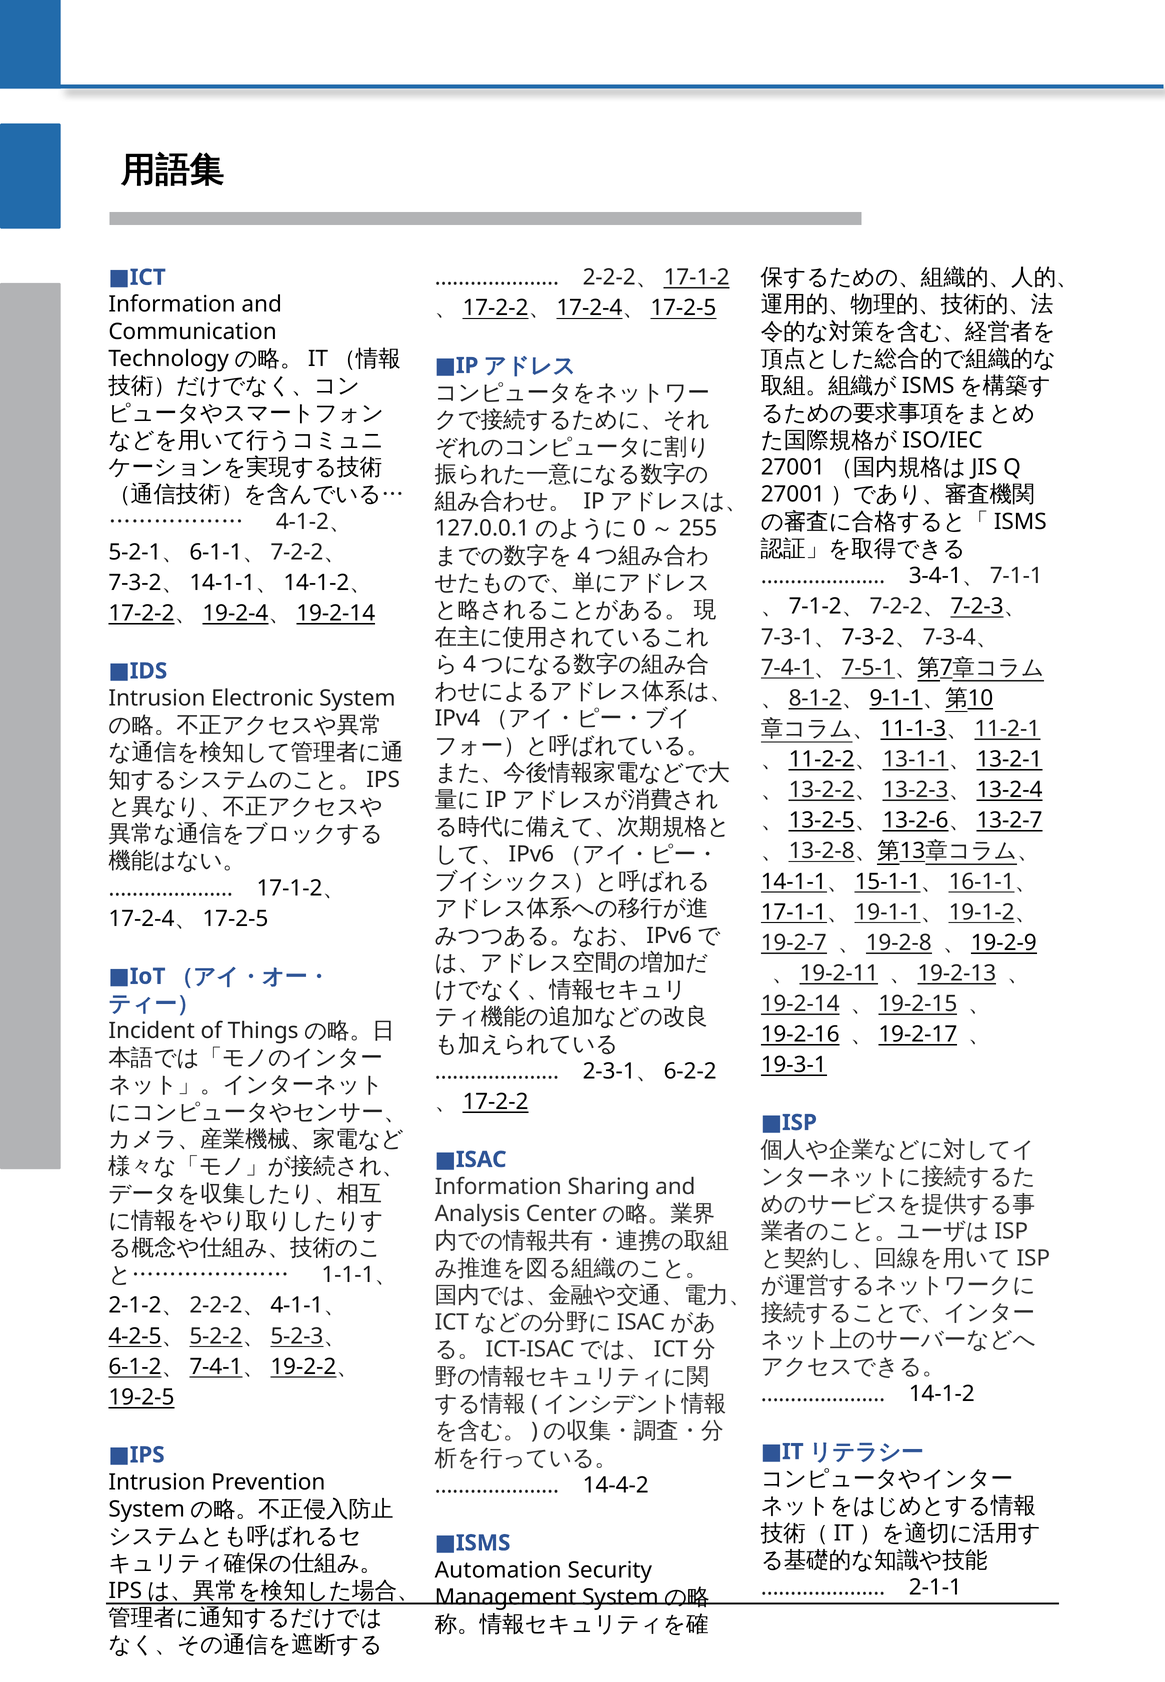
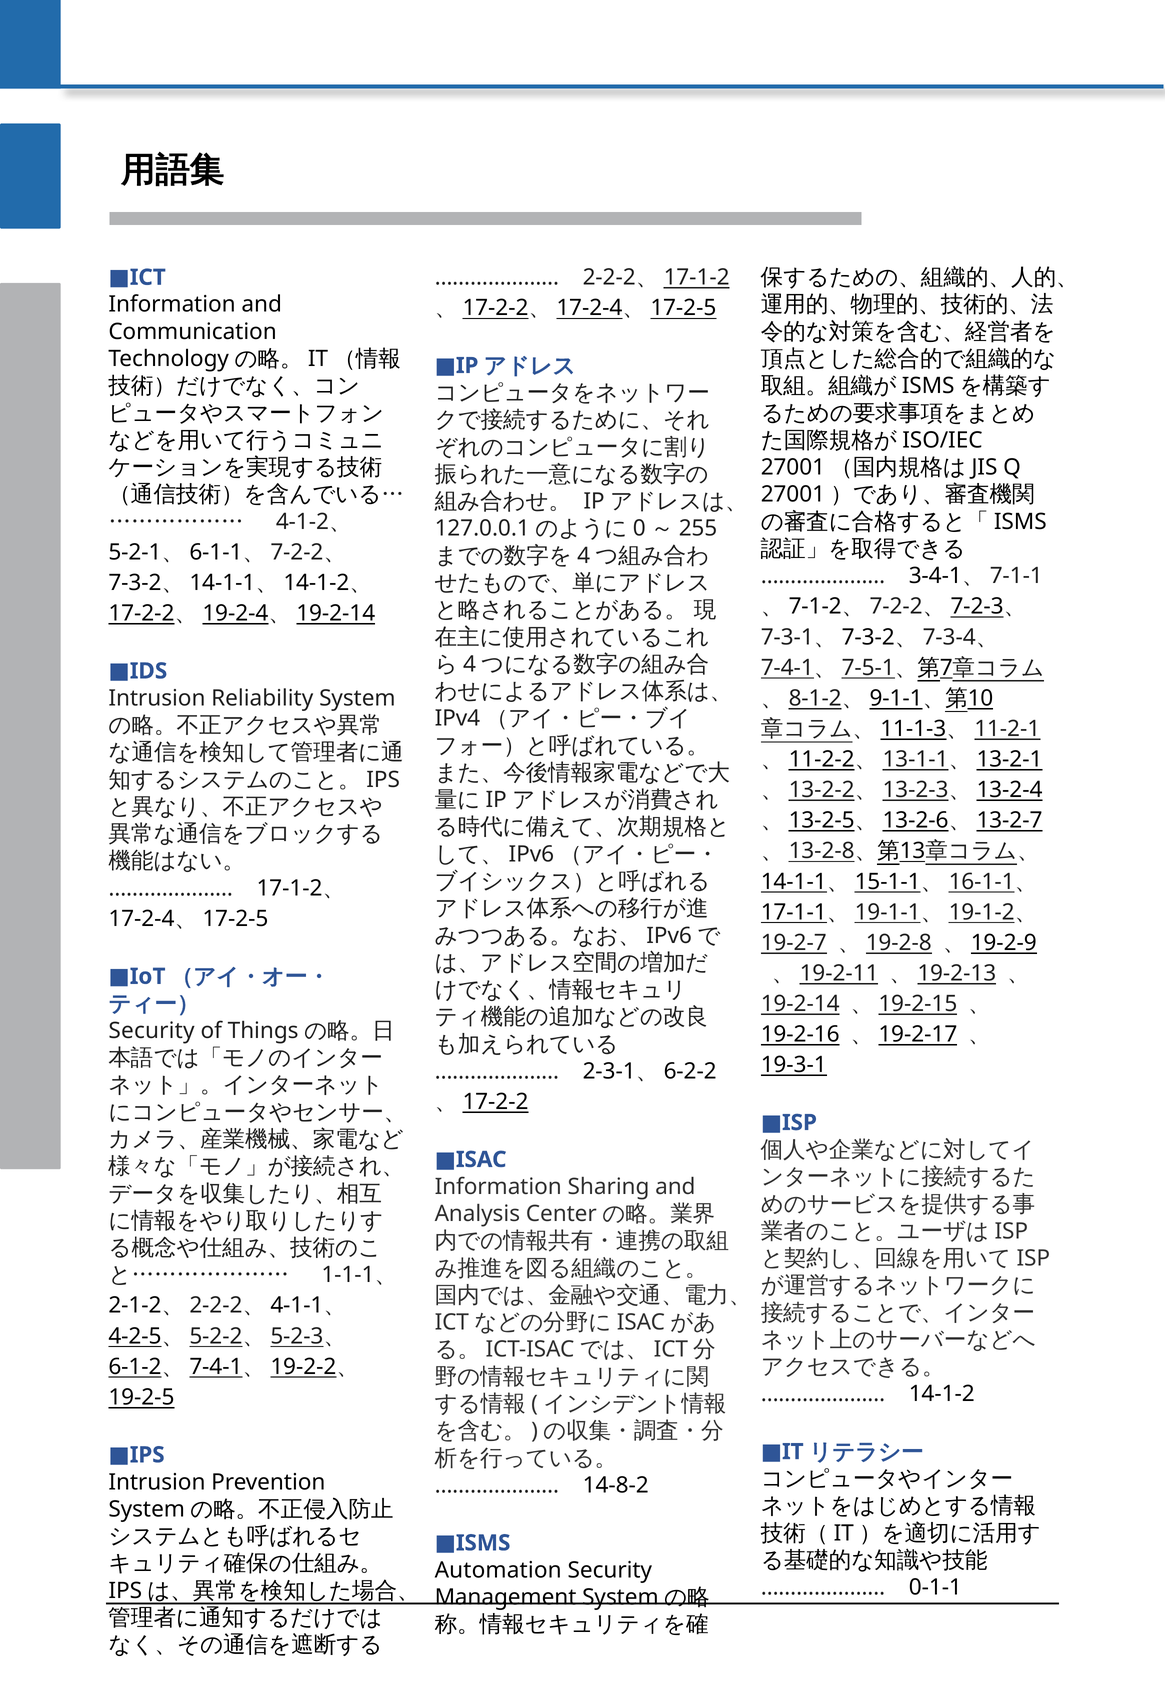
Electronic: Electronic -> Reliability
Incident at (152, 1031): Incident -> Security
14-4-2: 14-4-2 -> 14-8-2
2-1-1: 2-1-1 -> 0-1-1
